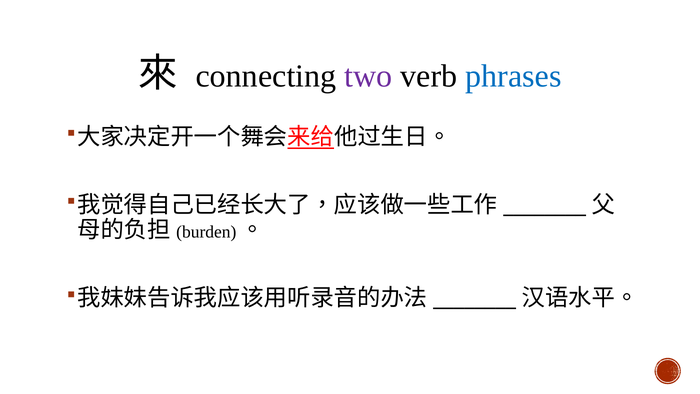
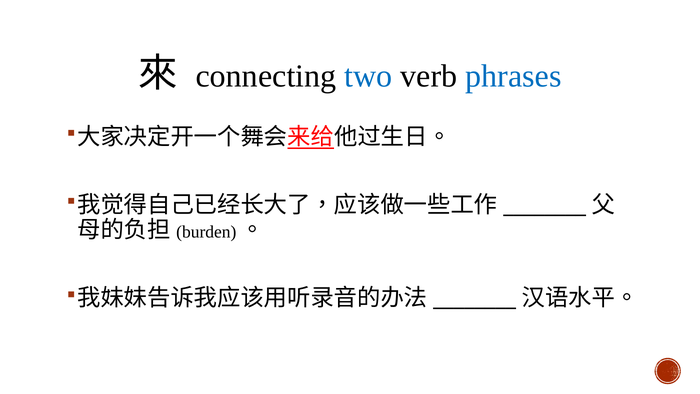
two colour: purple -> blue
